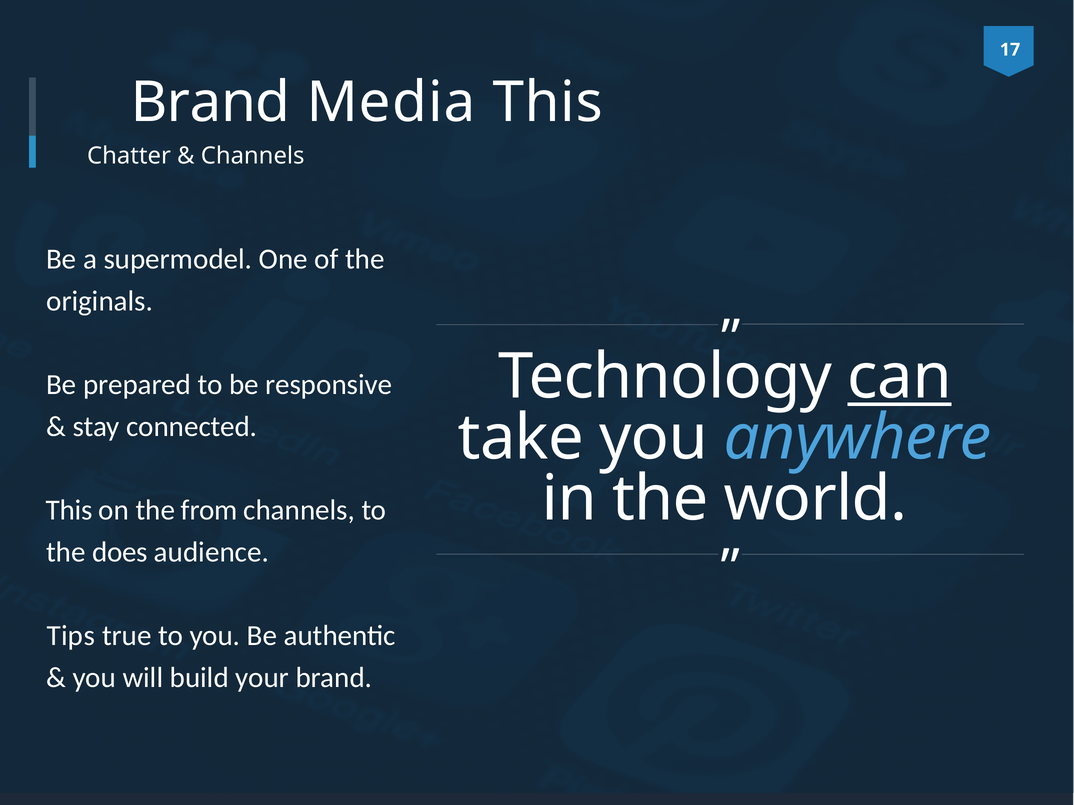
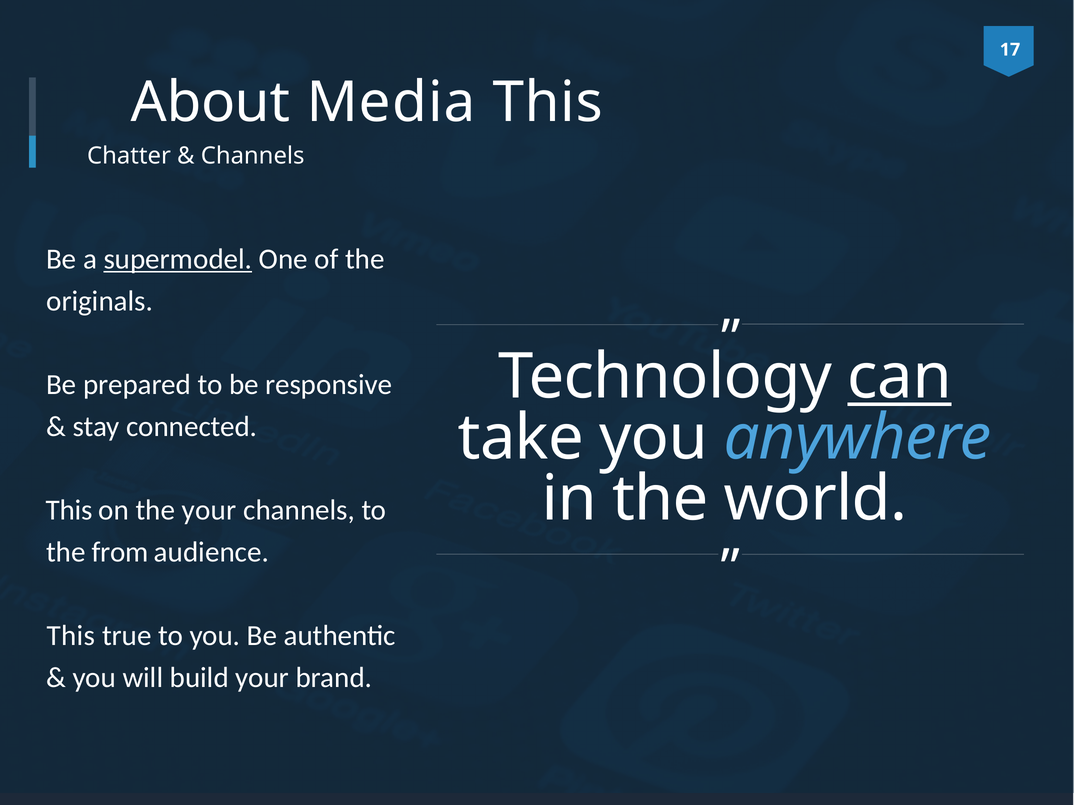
Brand at (210, 102): Brand -> About
supermodel underline: none -> present
the from: from -> your
does: does -> from
Tips at (71, 636): Tips -> This
